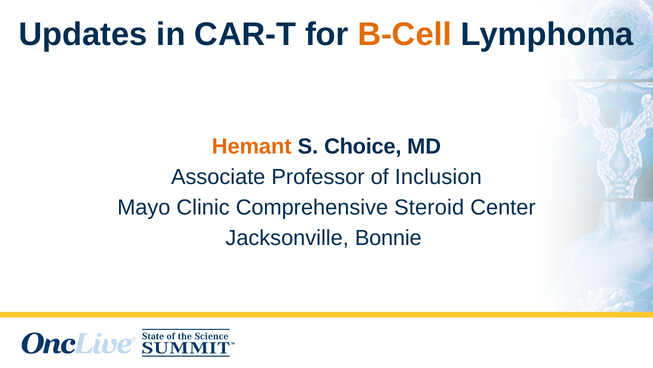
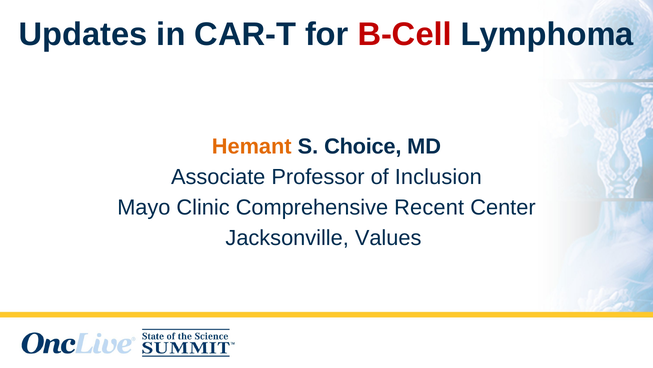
B-Cell colour: orange -> red
Steroid: Steroid -> Recent
Bonnie: Bonnie -> Values
